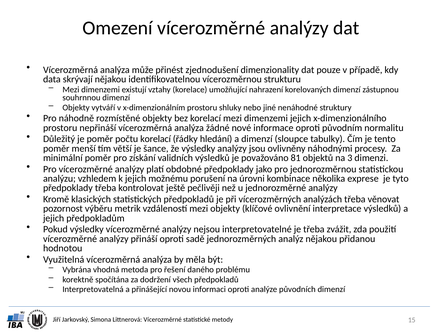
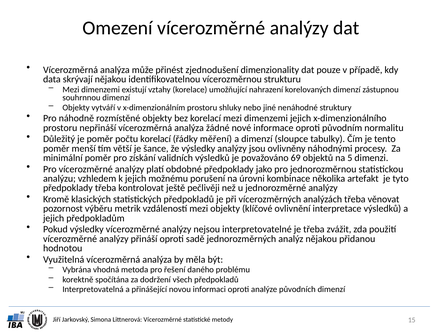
hledání: hledání -> měření
81: 81 -> 69
3: 3 -> 5
exprese: exprese -> artefakt
